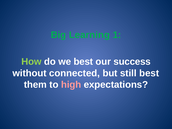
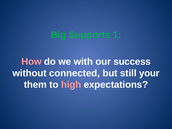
Learning: Learning -> Supports
How colour: light green -> pink
we best: best -> with
still best: best -> your
